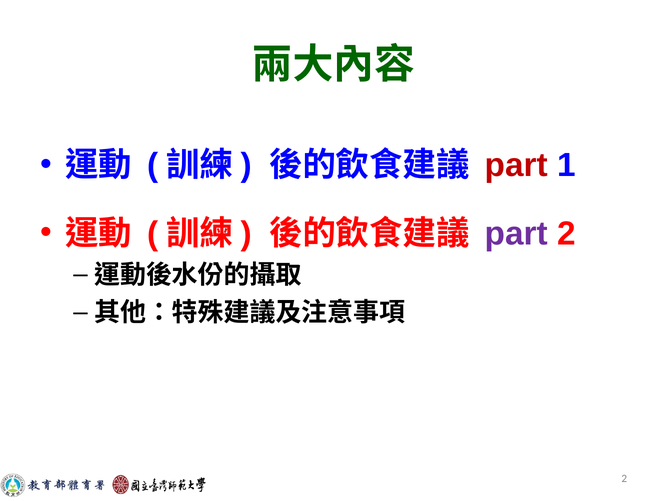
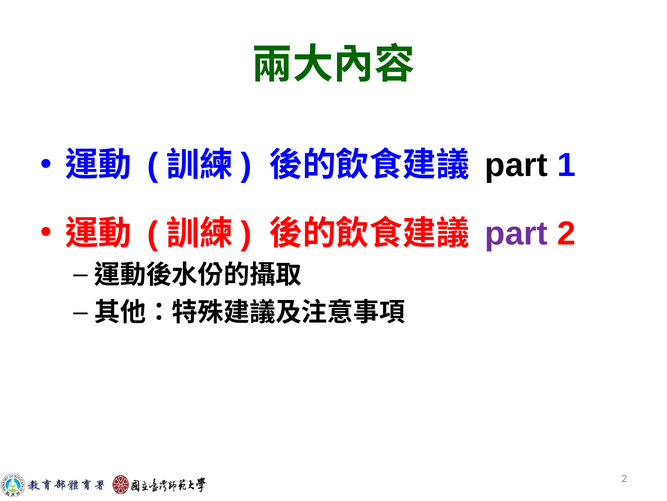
part at (516, 165) colour: red -> black
